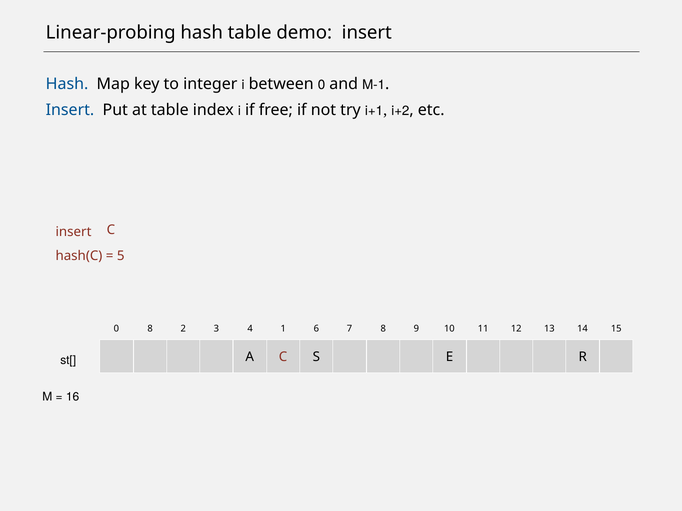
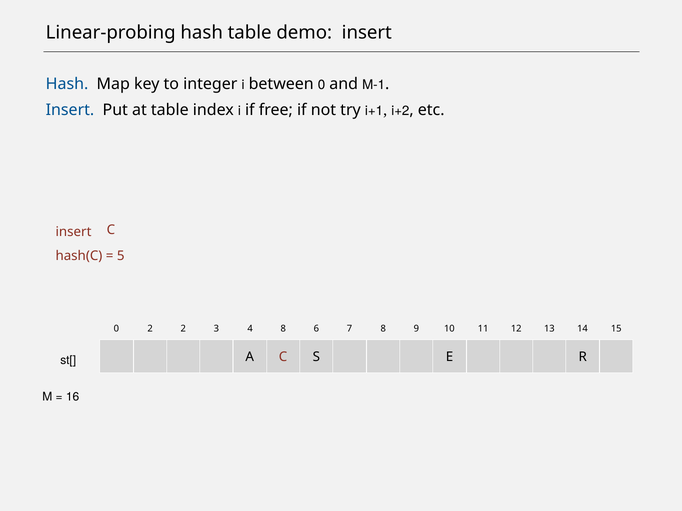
0 8: 8 -> 2
4 1: 1 -> 8
